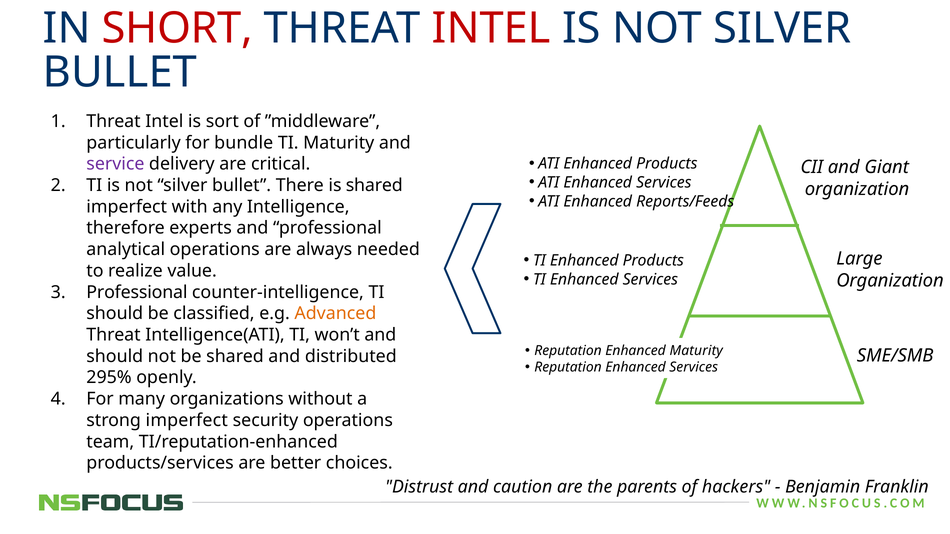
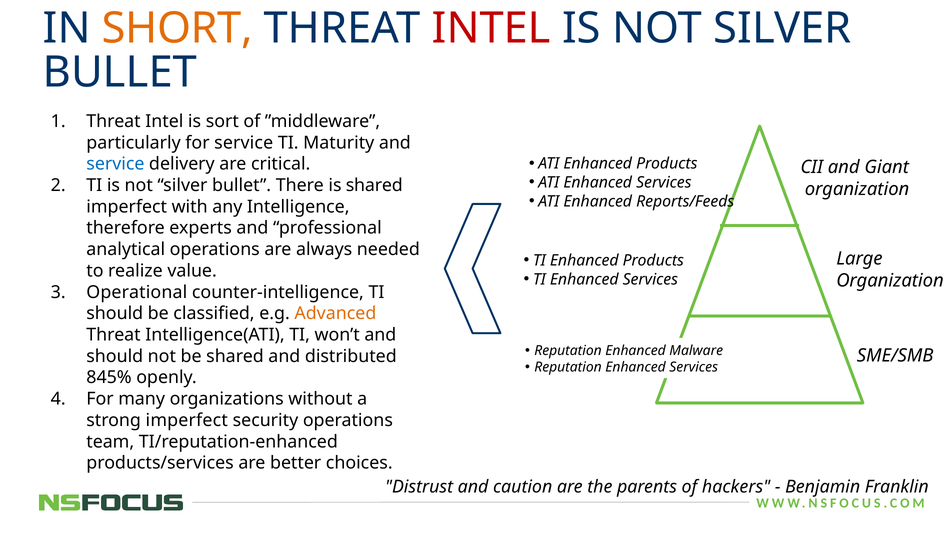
SHORT colour: red -> orange
for bundle: bundle -> service
service at (115, 164) colour: purple -> blue
Professional at (137, 292): Professional -> Operational
Enhanced Maturity: Maturity -> Malware
295%: 295% -> 845%
